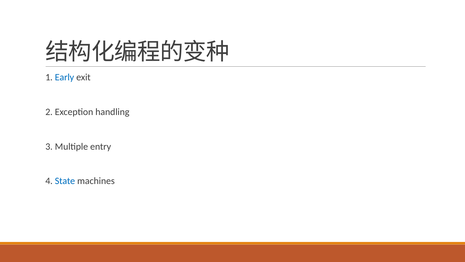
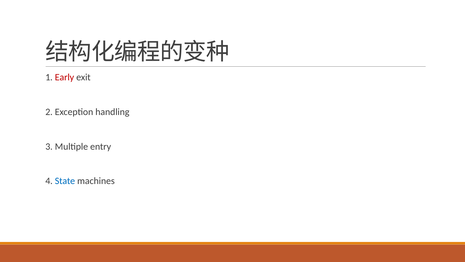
Early colour: blue -> red
